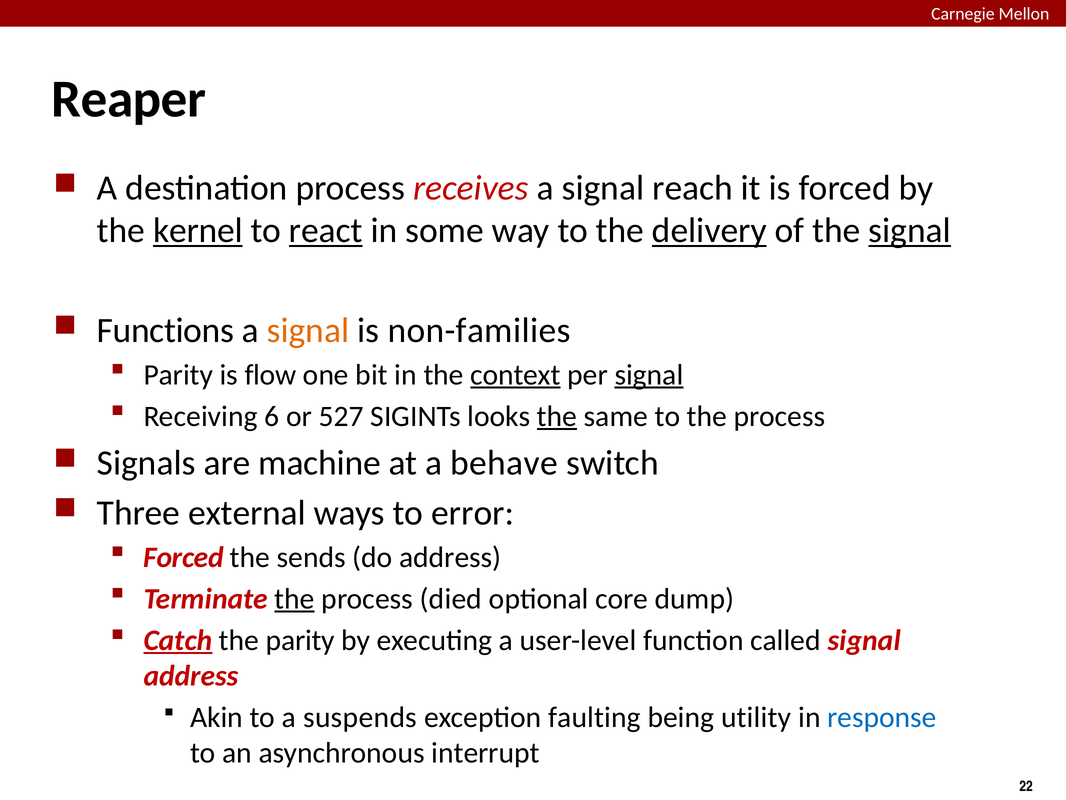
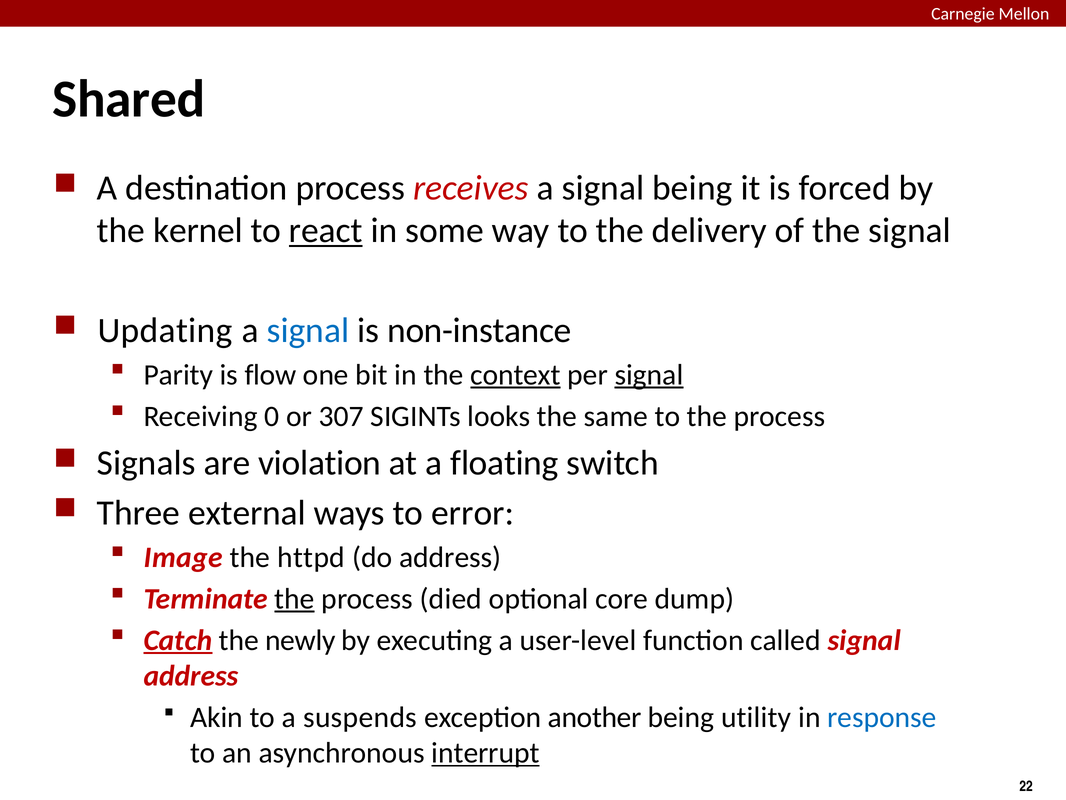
Reaper: Reaper -> Shared
signal reach: reach -> being
kernel underline: present -> none
delivery underline: present -> none
signal at (910, 231) underline: present -> none
Functions: Functions -> Updating
signal at (308, 330) colour: orange -> blue
non-families: non-families -> non-instance
6: 6 -> 0
527: 527 -> 307
the at (557, 416) underline: present -> none
machine: machine -> violation
behave: behave -> floating
Forced at (184, 557): Forced -> Image
sends: sends -> httpd
the parity: parity -> newly
faulting: faulting -> another
interrupt underline: none -> present
